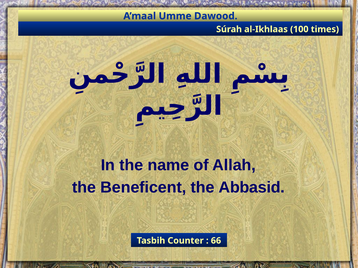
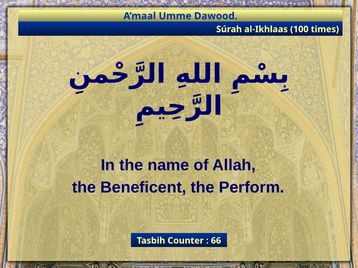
Abbasid: Abbasid -> Perform
